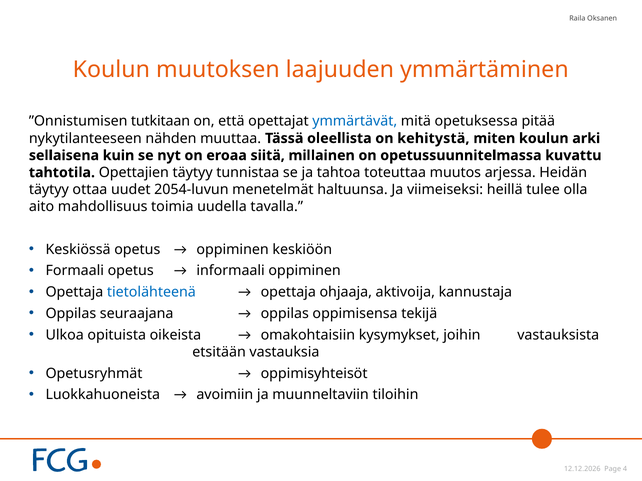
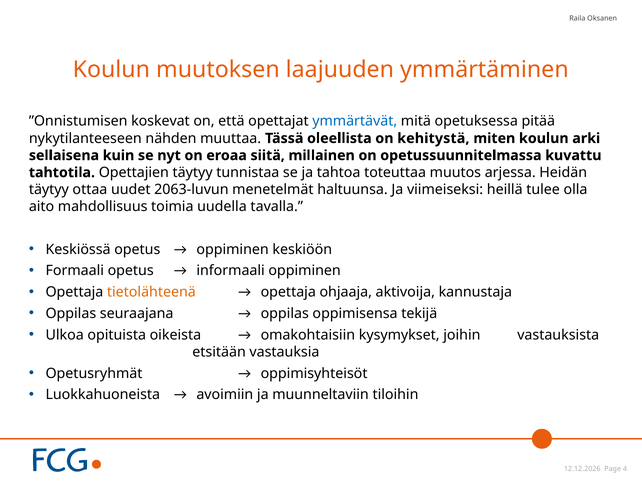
tutkitaan: tutkitaan -> koskevat
2054-luvun: 2054-luvun -> 2063-luvun
tietolähteenä colour: blue -> orange
